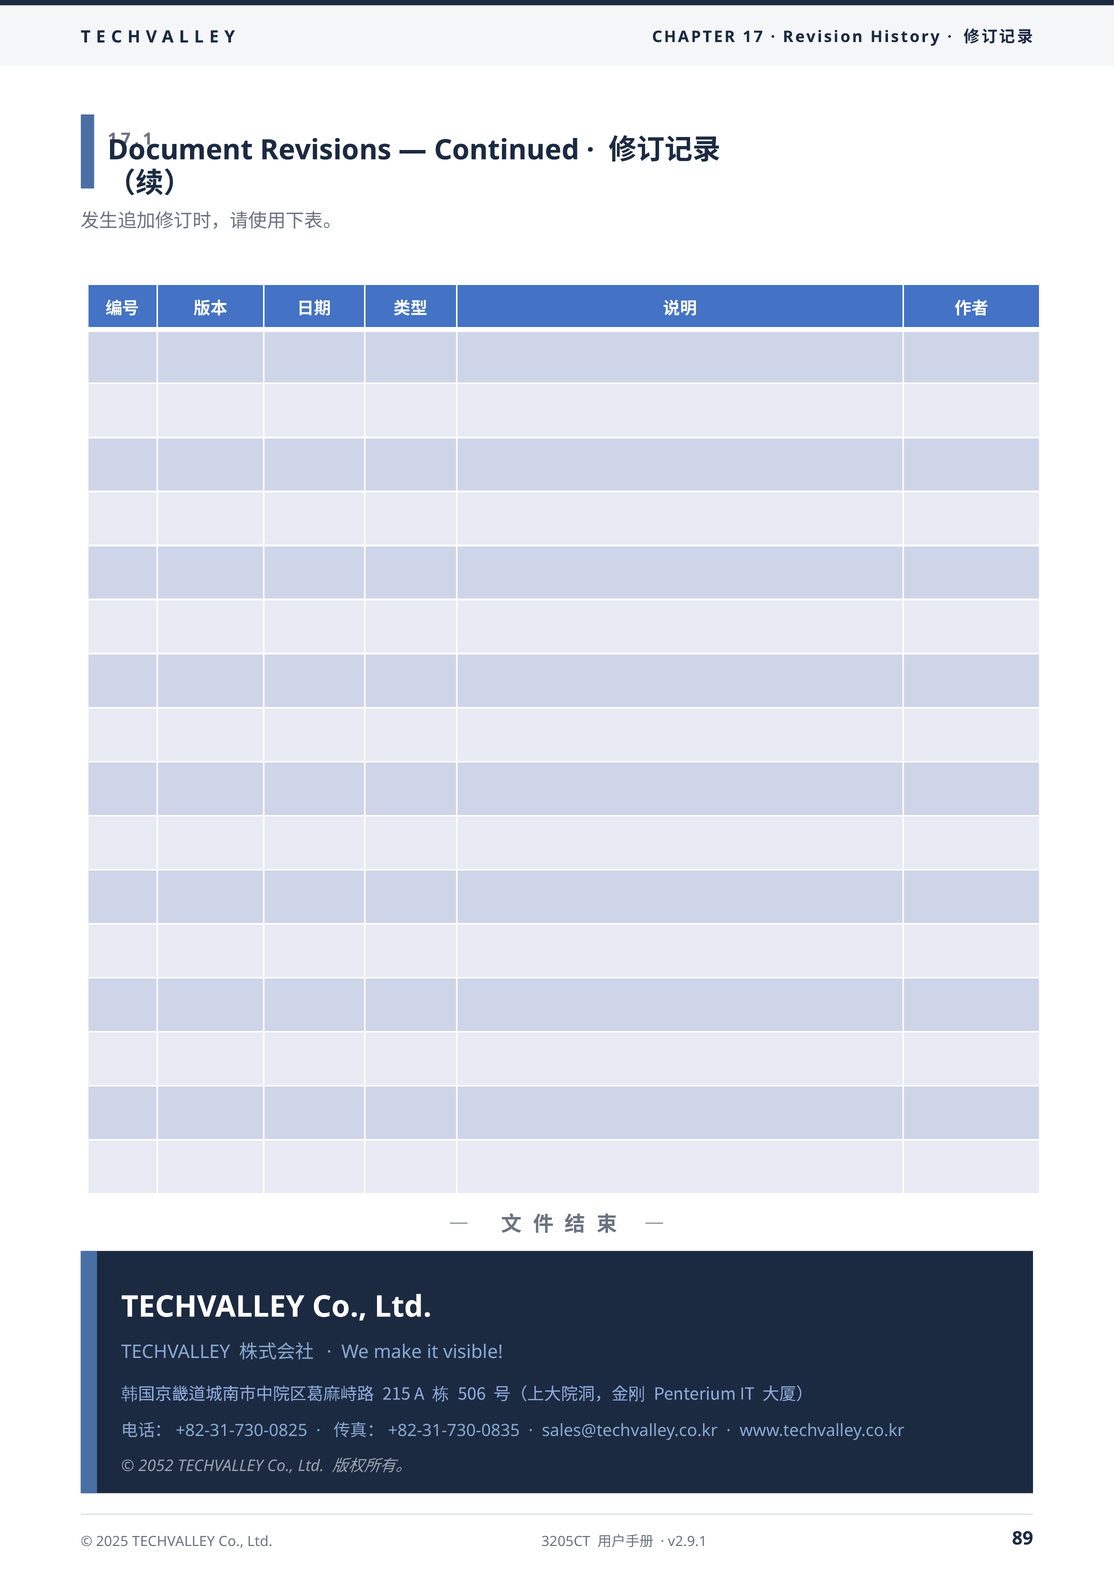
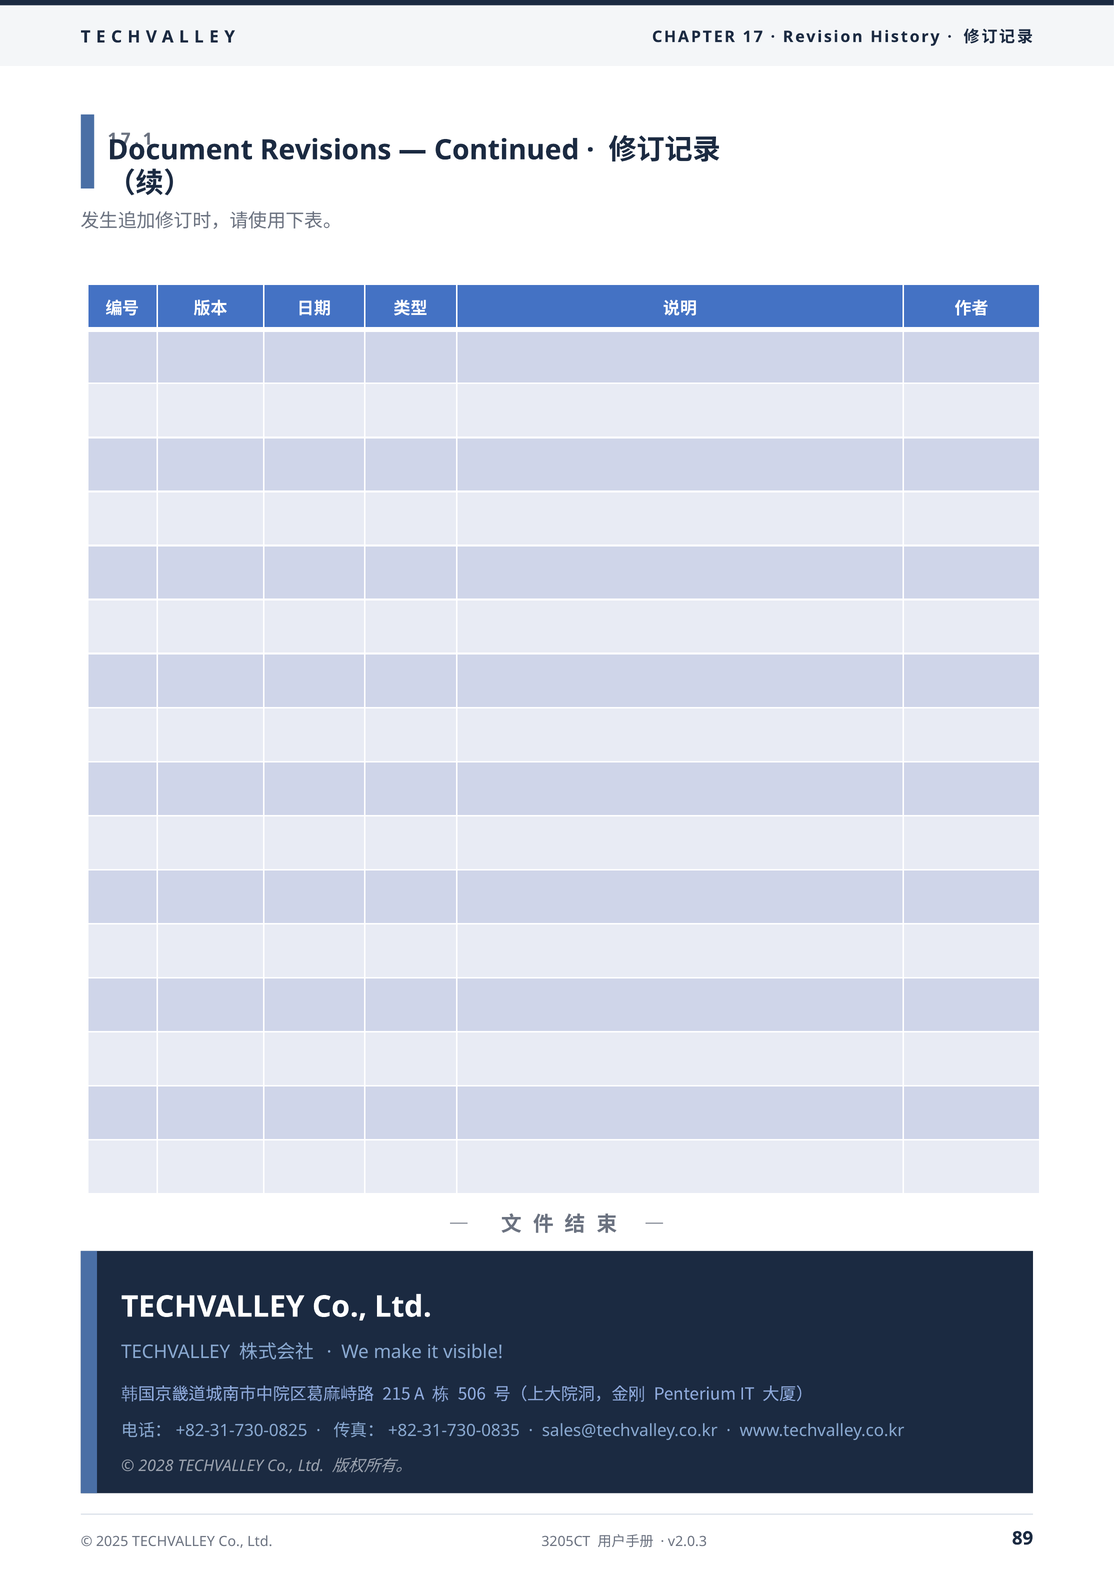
2052: 2052 -> 2028
v2.9.1: v2.9.1 -> v2.0.3
